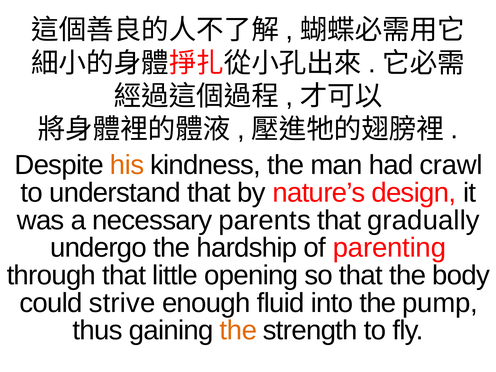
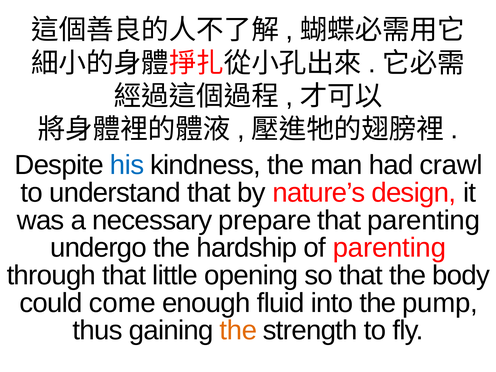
his colour: orange -> blue
parents: parents -> prepare
that gradually: gradually -> parenting
strive: strive -> come
